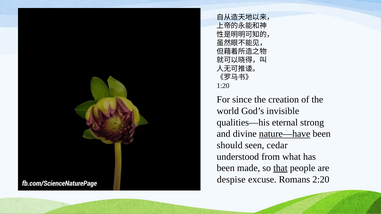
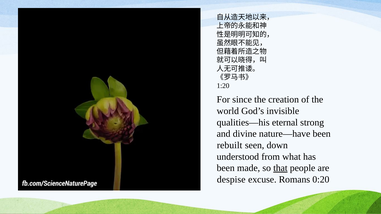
nature—have underline: present -> none
should: should -> rebuilt
cedar: cedar -> down
2:20: 2:20 -> 0:20
